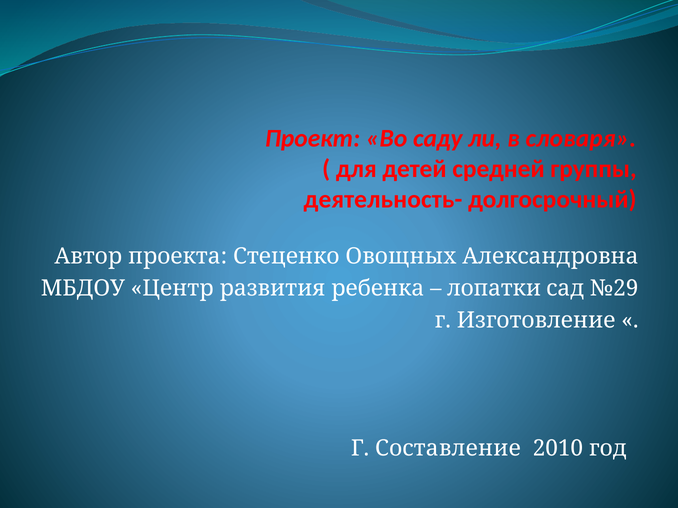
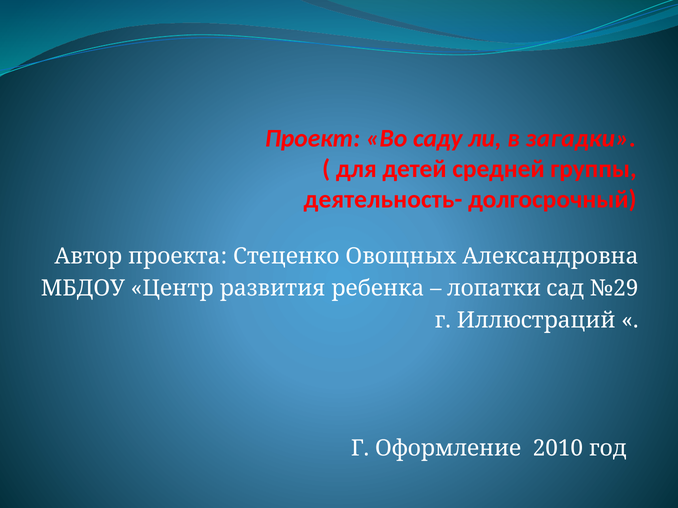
словаря: словаря -> загадки
Изготовление: Изготовление -> Иллюстраций
Составление: Составление -> Оформление
